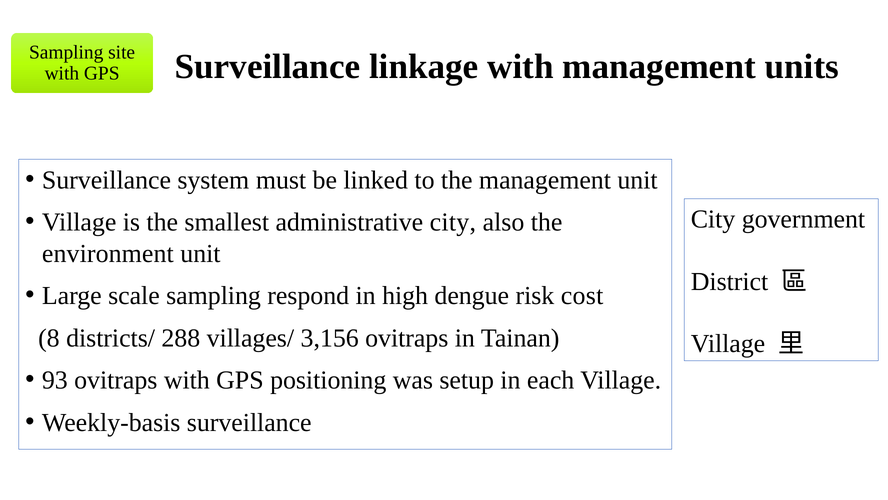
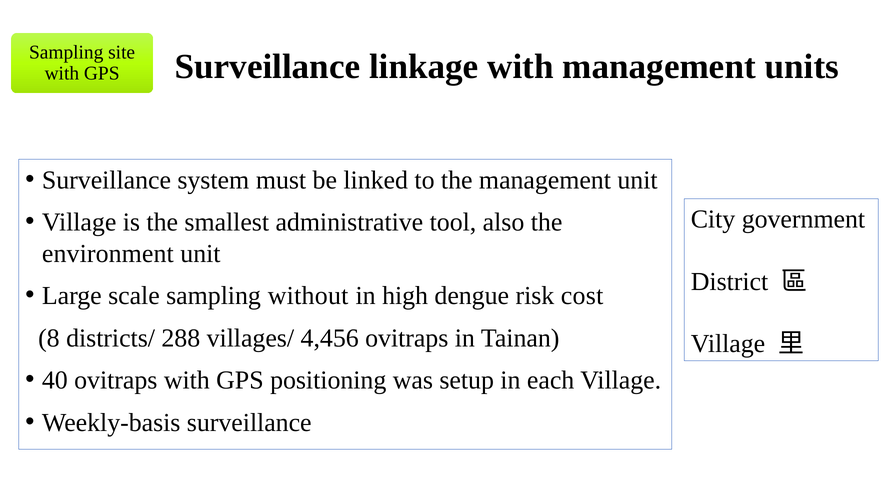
administrative city: city -> tool
respond: respond -> without
3,156: 3,156 -> 4,456
93: 93 -> 40
